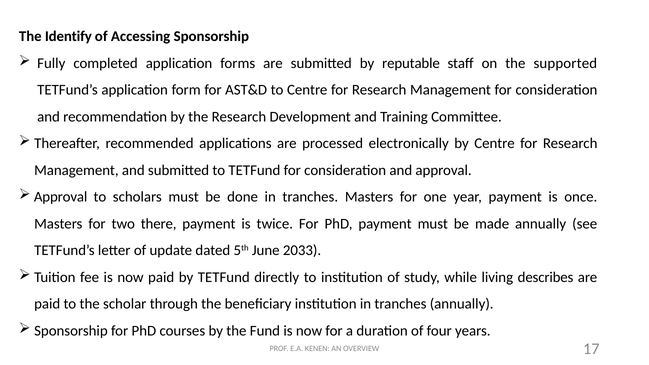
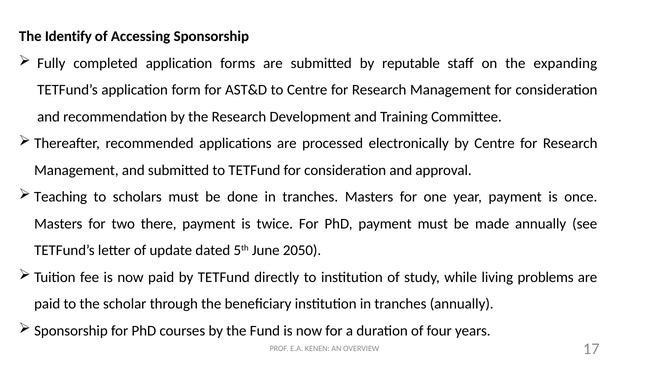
supported: supported -> expanding
Approval at (61, 197): Approval -> Teaching
2033: 2033 -> 2050
describes: describes -> problems
